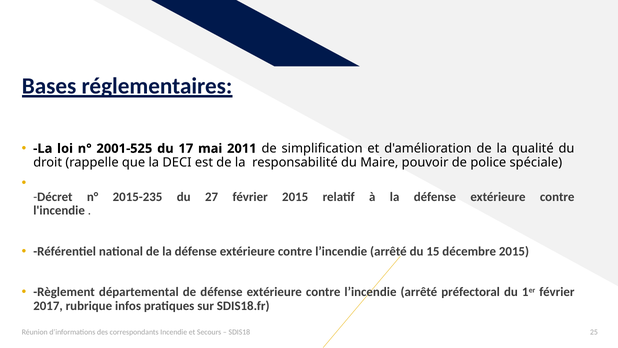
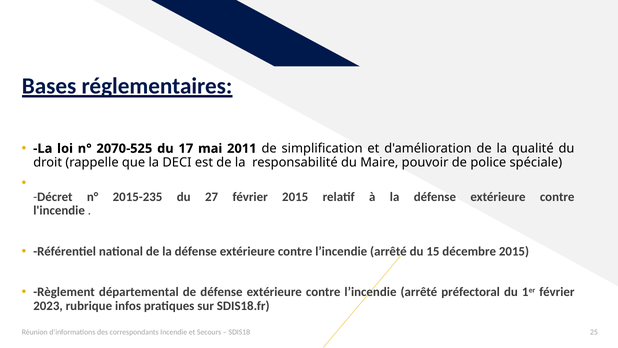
2001-525: 2001-525 -> 2070-525
2017: 2017 -> 2023
